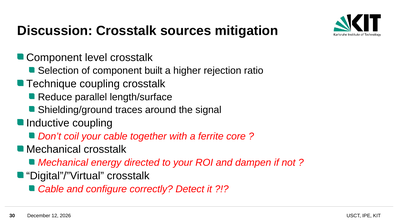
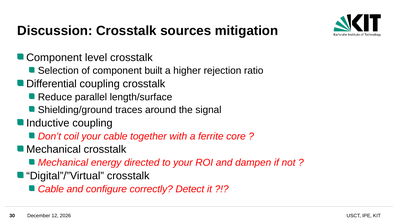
Technique: Technique -> Differential
